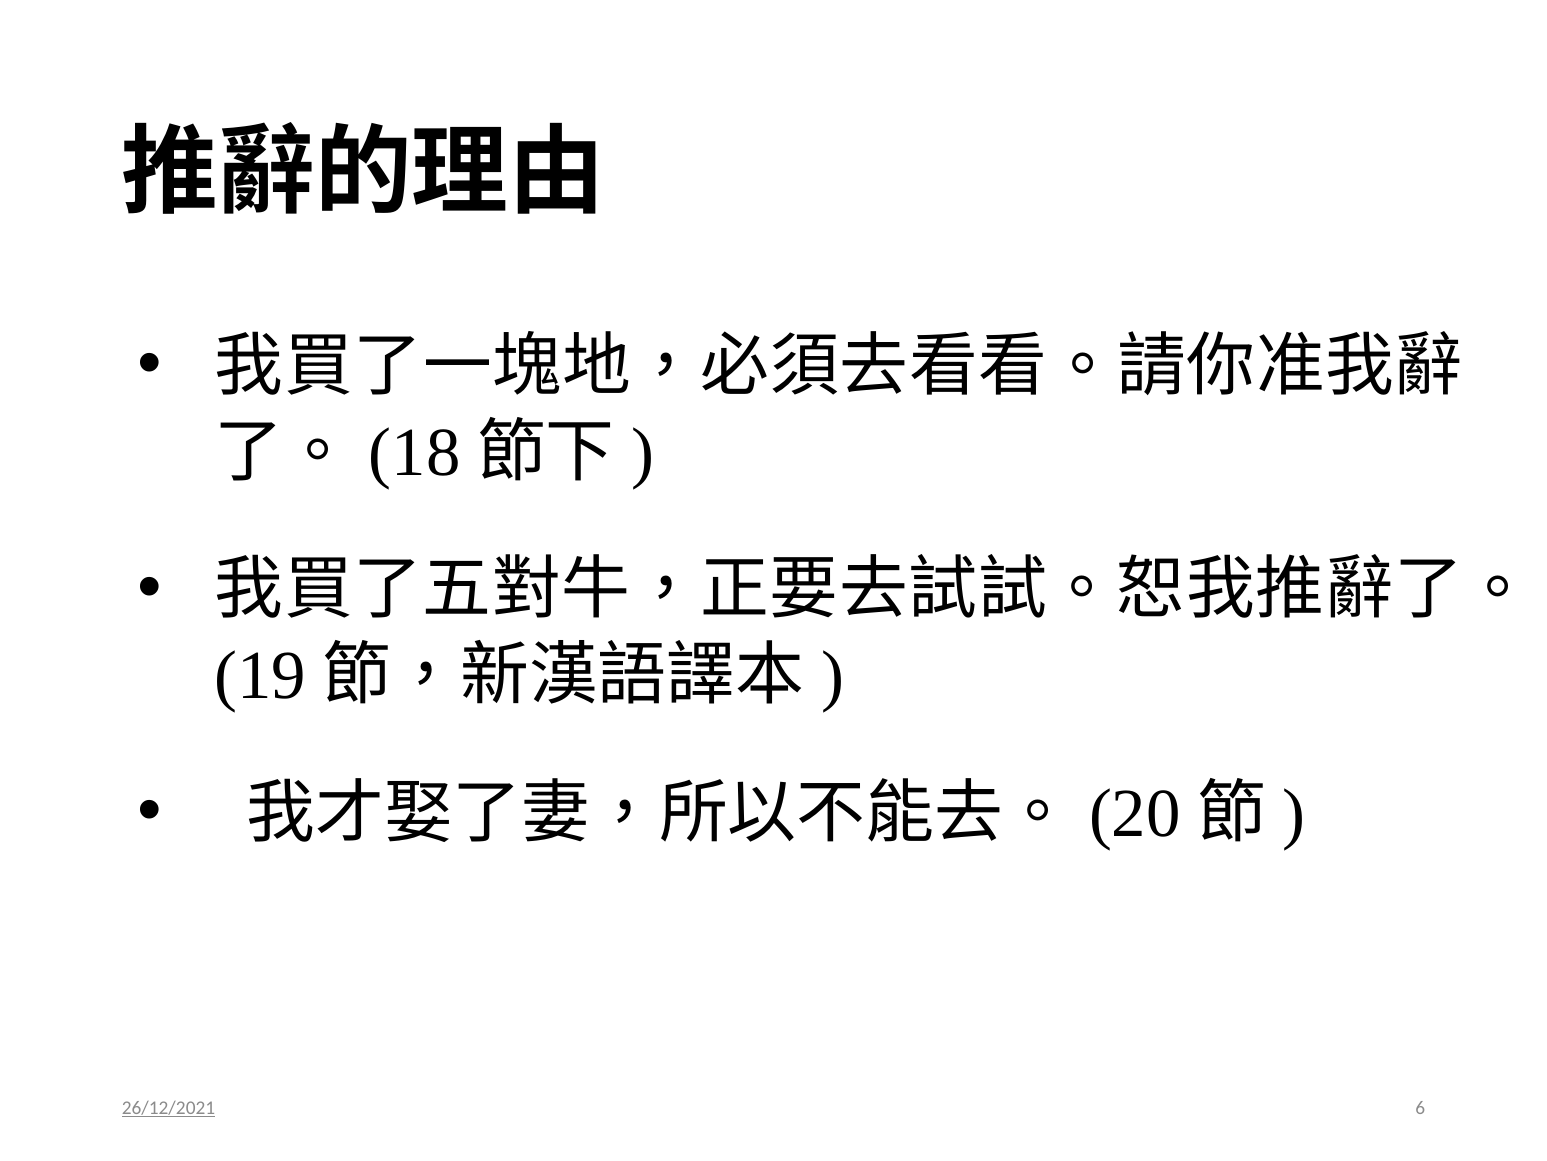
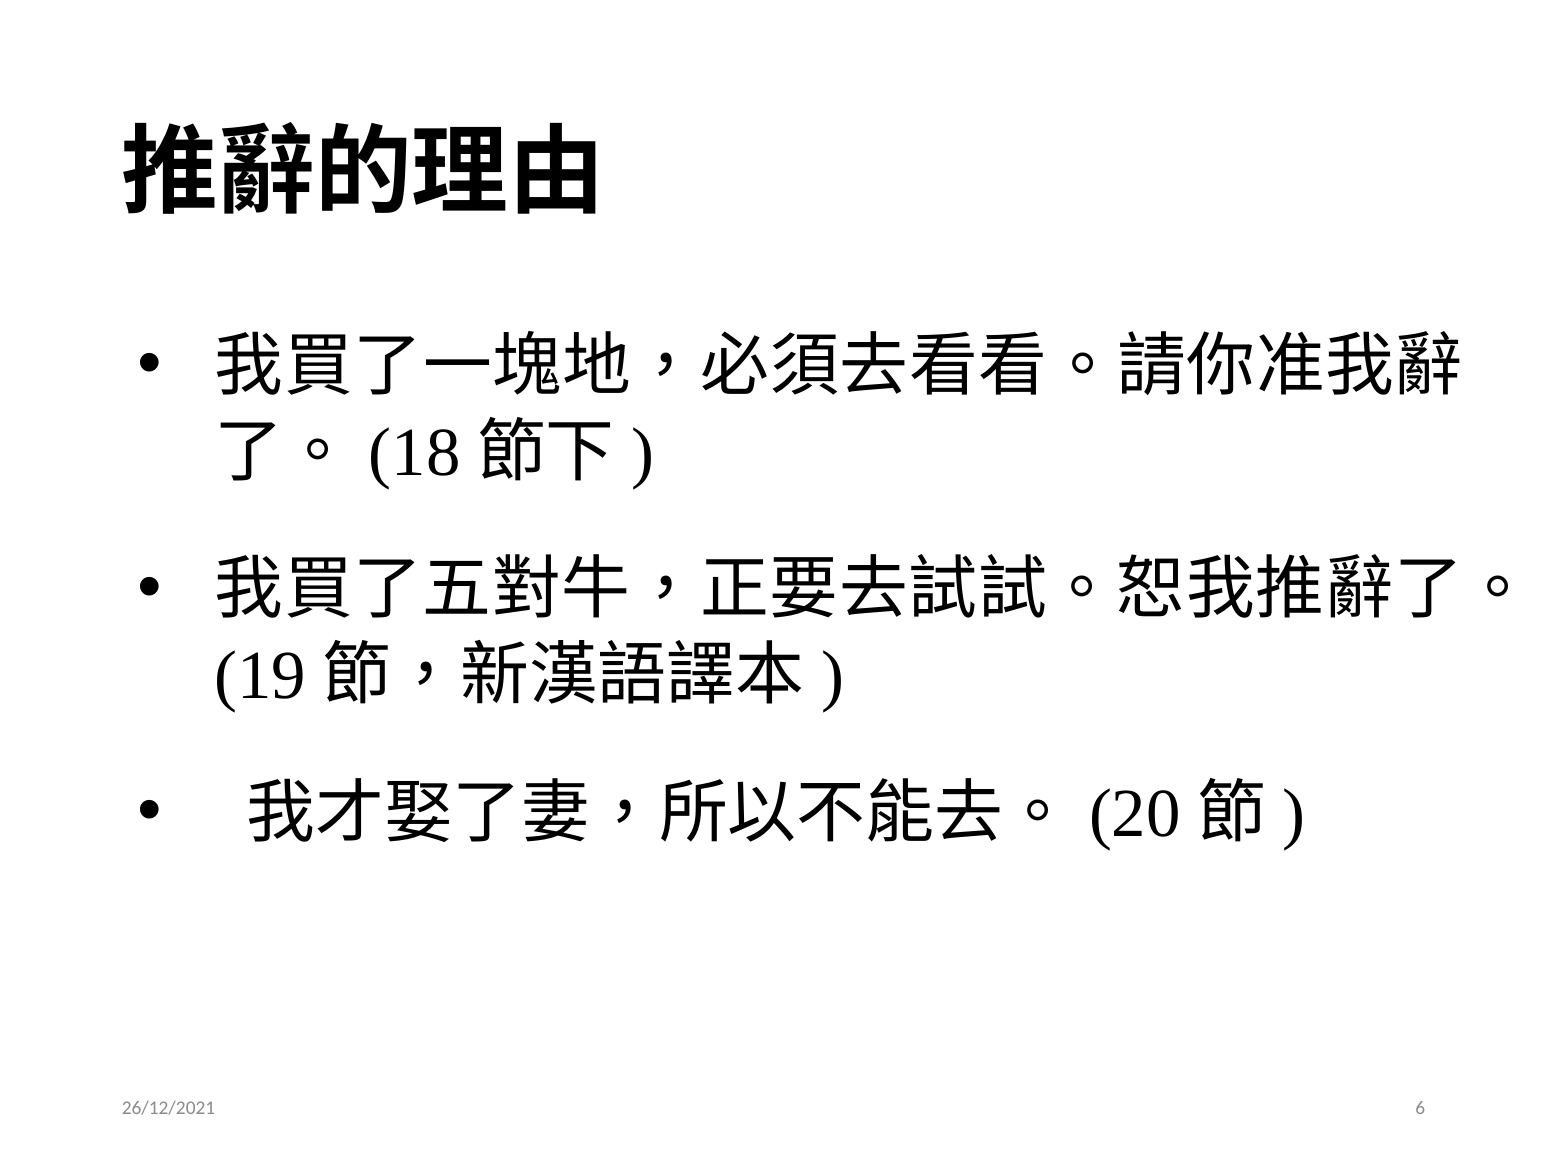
26/12/2021 underline: present -> none
